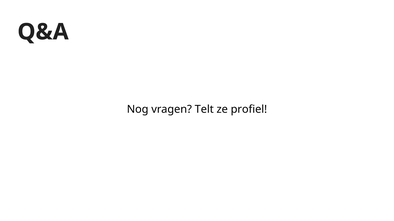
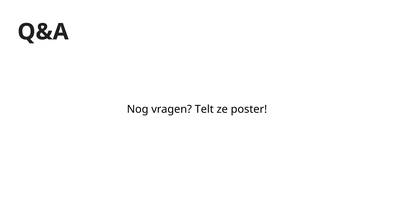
profiel: profiel -> poster
